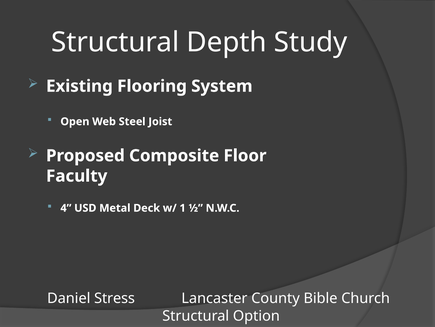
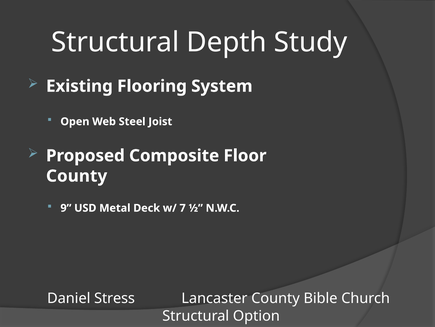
Faculty at (77, 176): Faculty -> County
4: 4 -> 9
1: 1 -> 7
